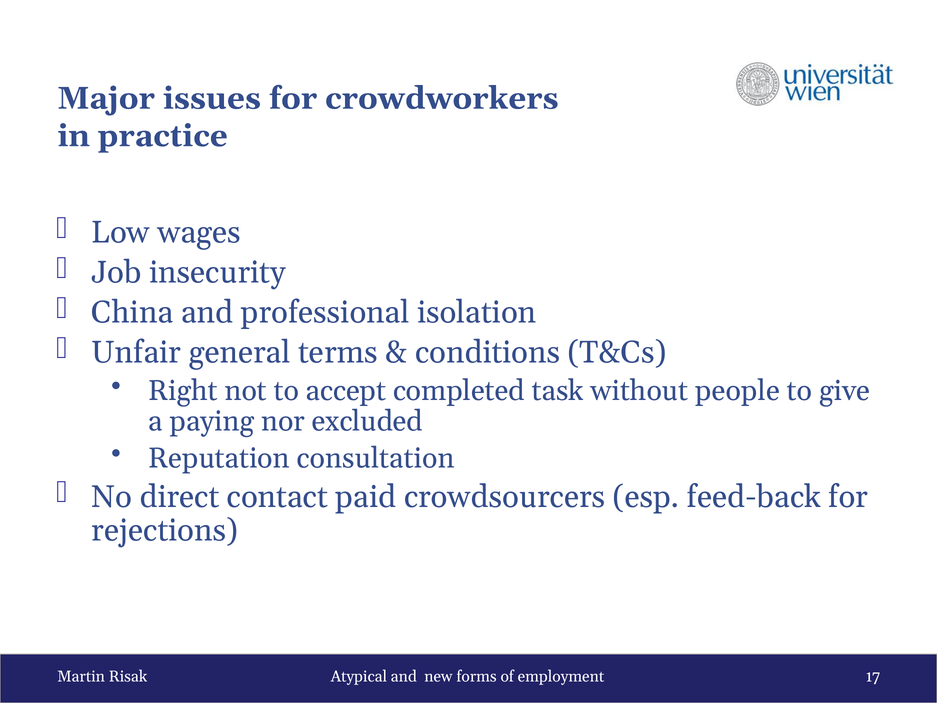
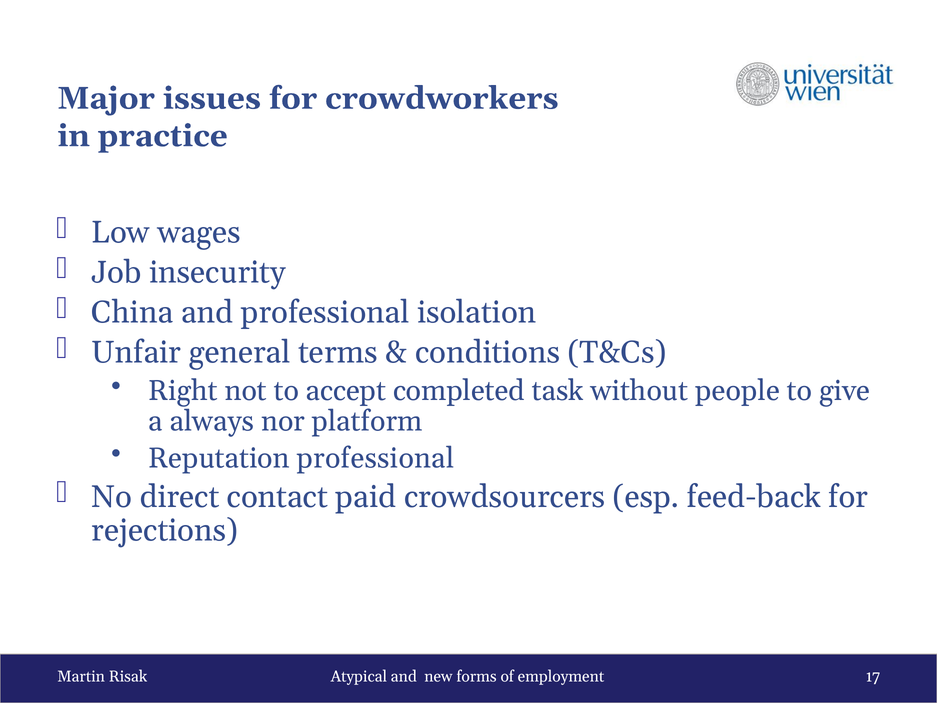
paying: paying -> always
excluded: excluded -> platform
Reputation consultation: consultation -> professional
